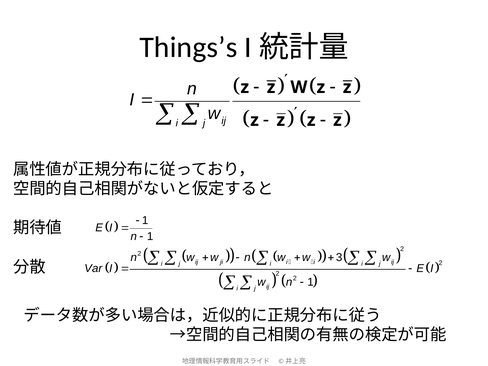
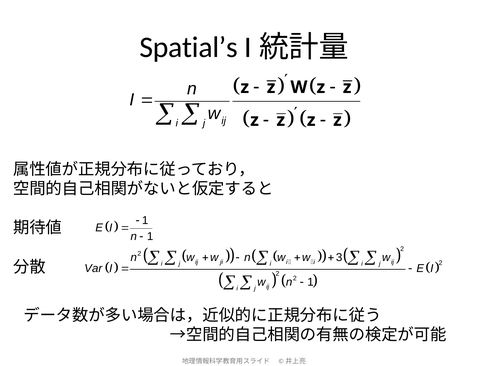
Things’s: Things’s -> Spatial’s
